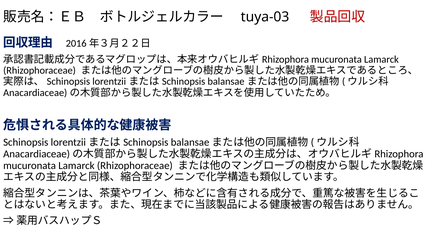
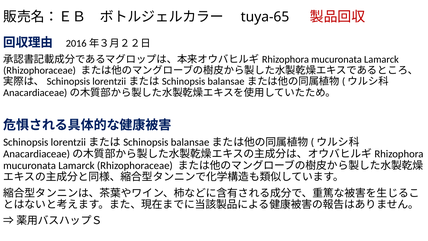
tuya-03: tuya-03 -> tuya-65
